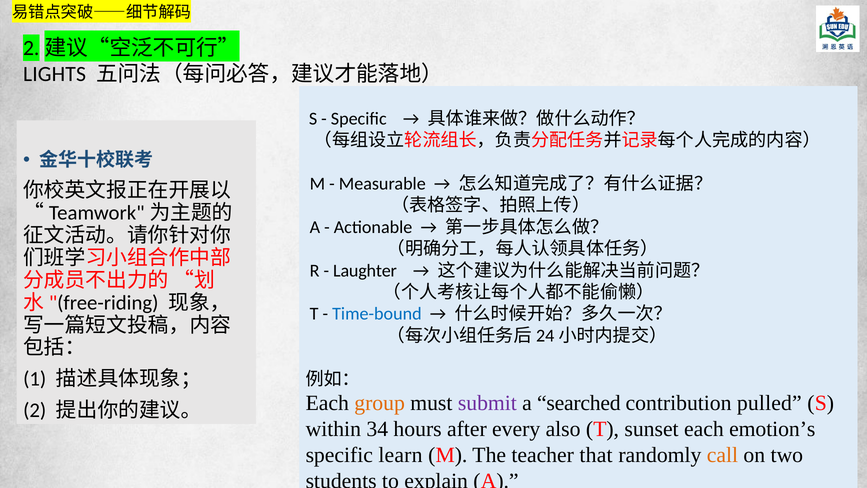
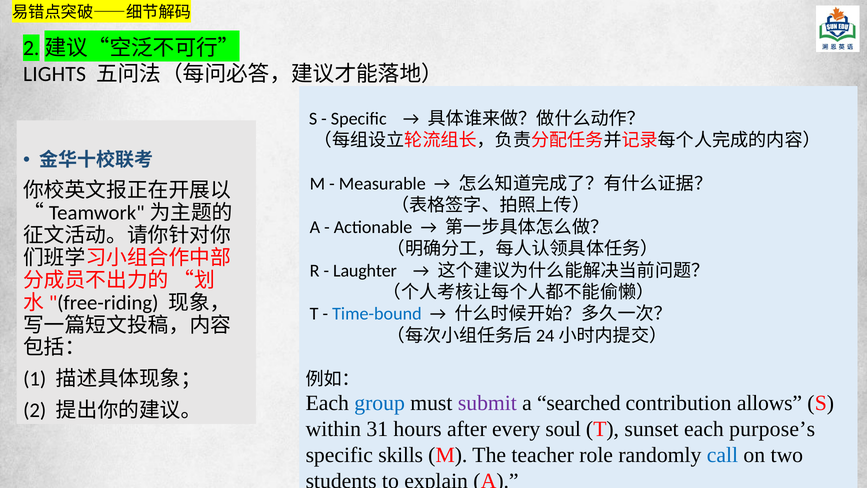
group colour: orange -> blue
pulled: pulled -> allows
34: 34 -> 31
also: also -> soul
emotion’s: emotion’s -> purpose’s
learn: learn -> skills
that: that -> role
call colour: orange -> blue
